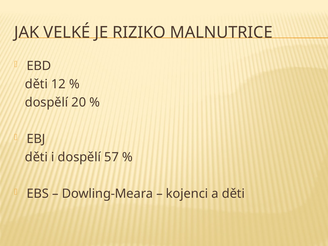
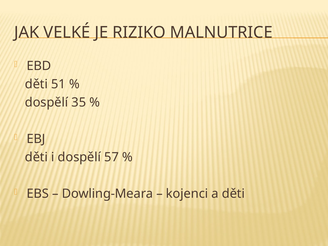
12: 12 -> 51
20: 20 -> 35
